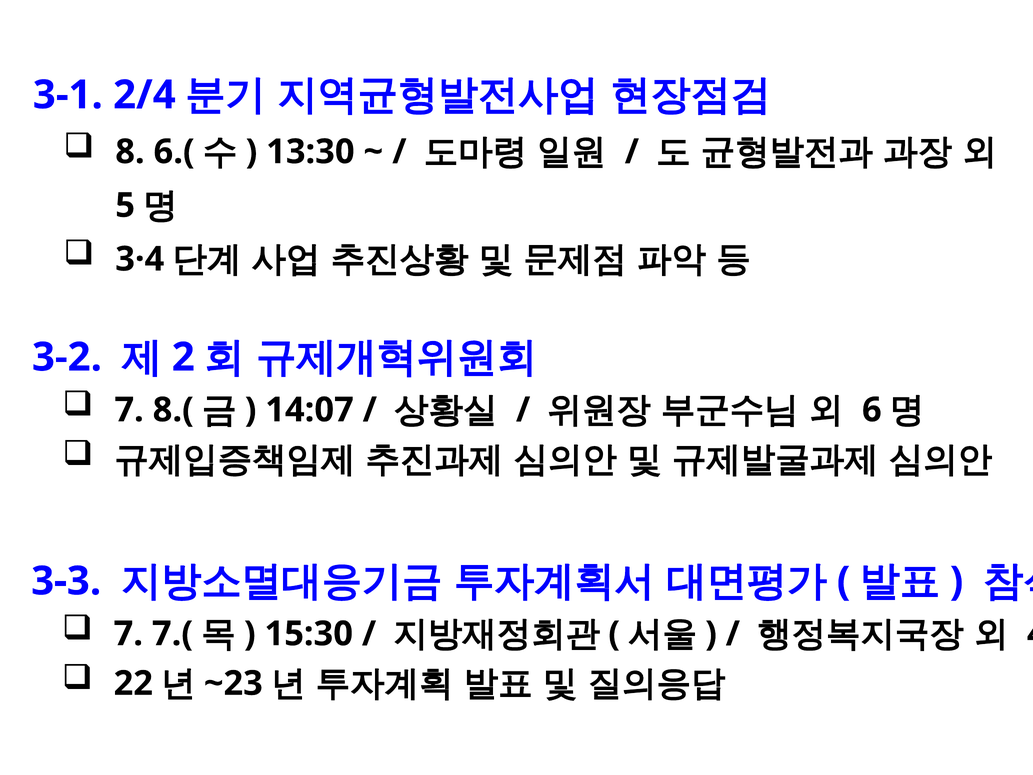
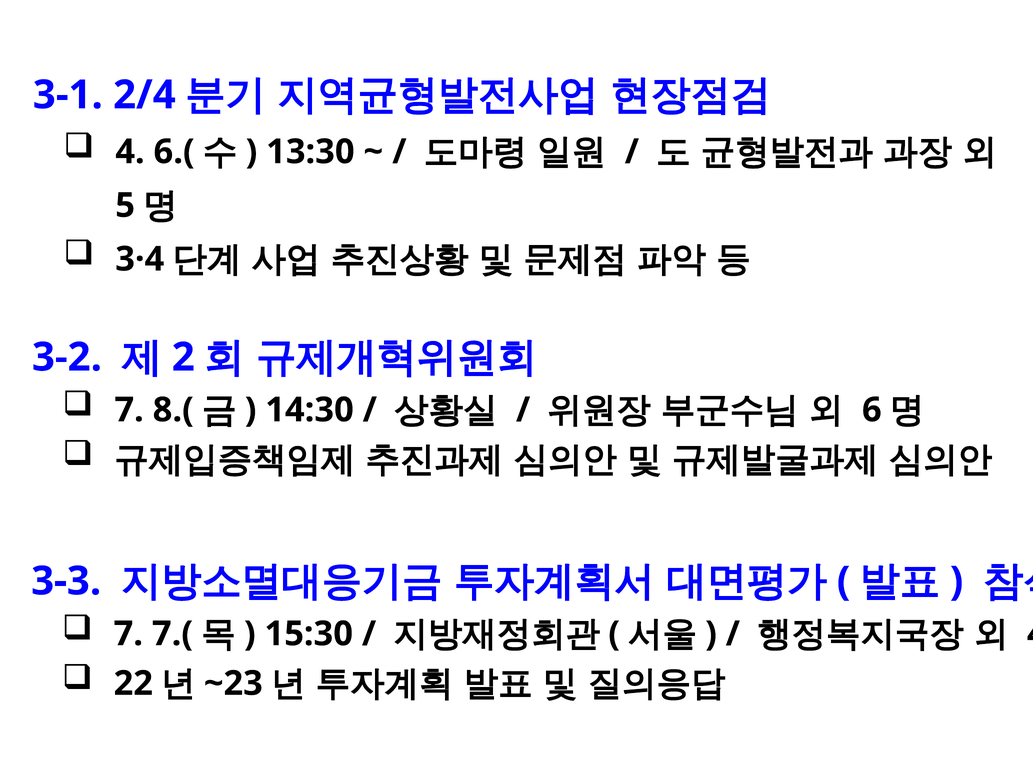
8 at (130, 152): 8 -> 4
14:07: 14:07 -> 14:30
